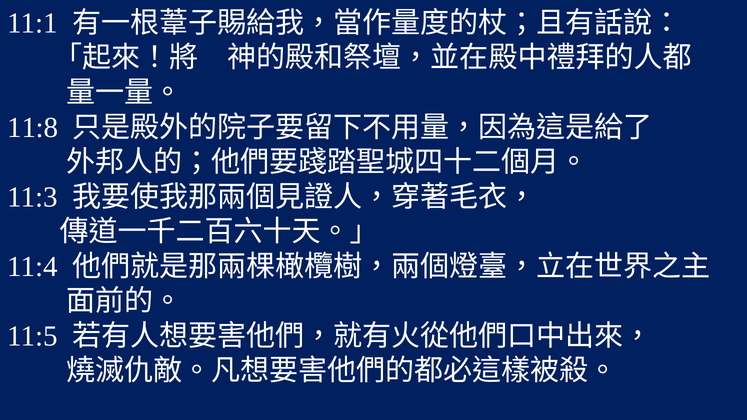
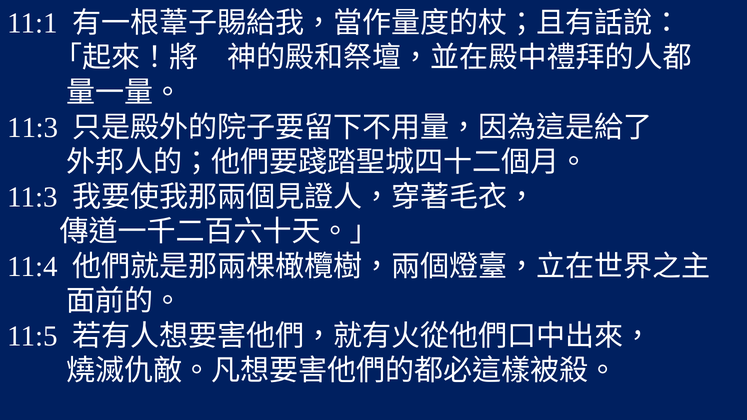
11:8 at (33, 128): 11:8 -> 11:3
